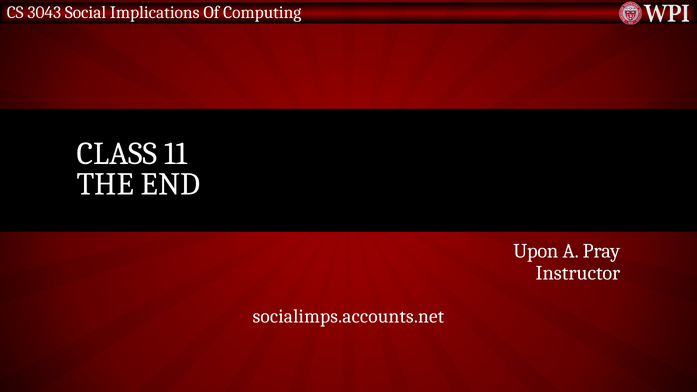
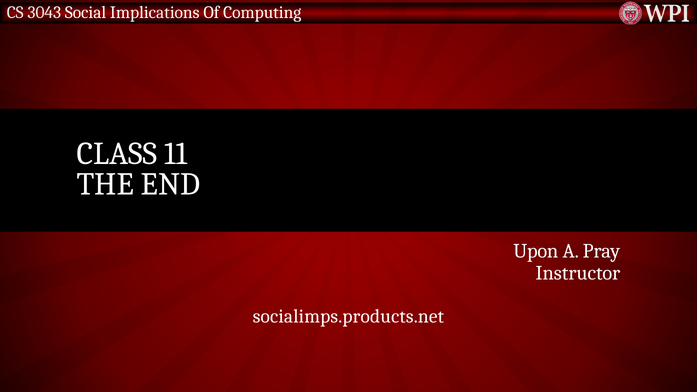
socialimps.accounts.net: socialimps.accounts.net -> socialimps.products.net
